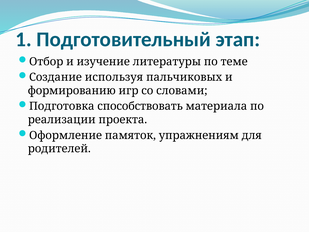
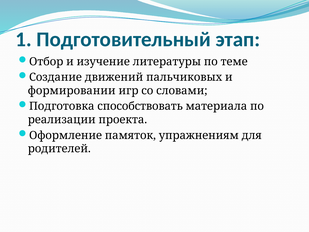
используя: используя -> движений
формированию: формированию -> формировании
